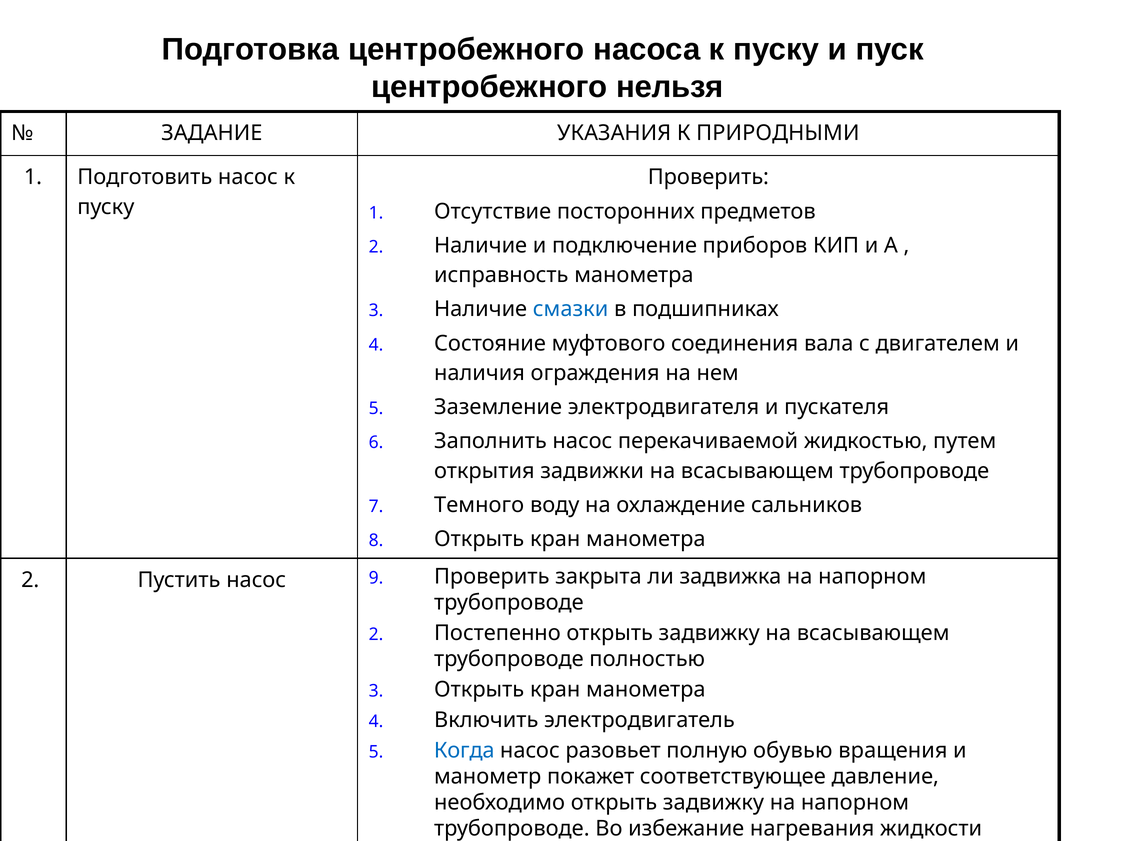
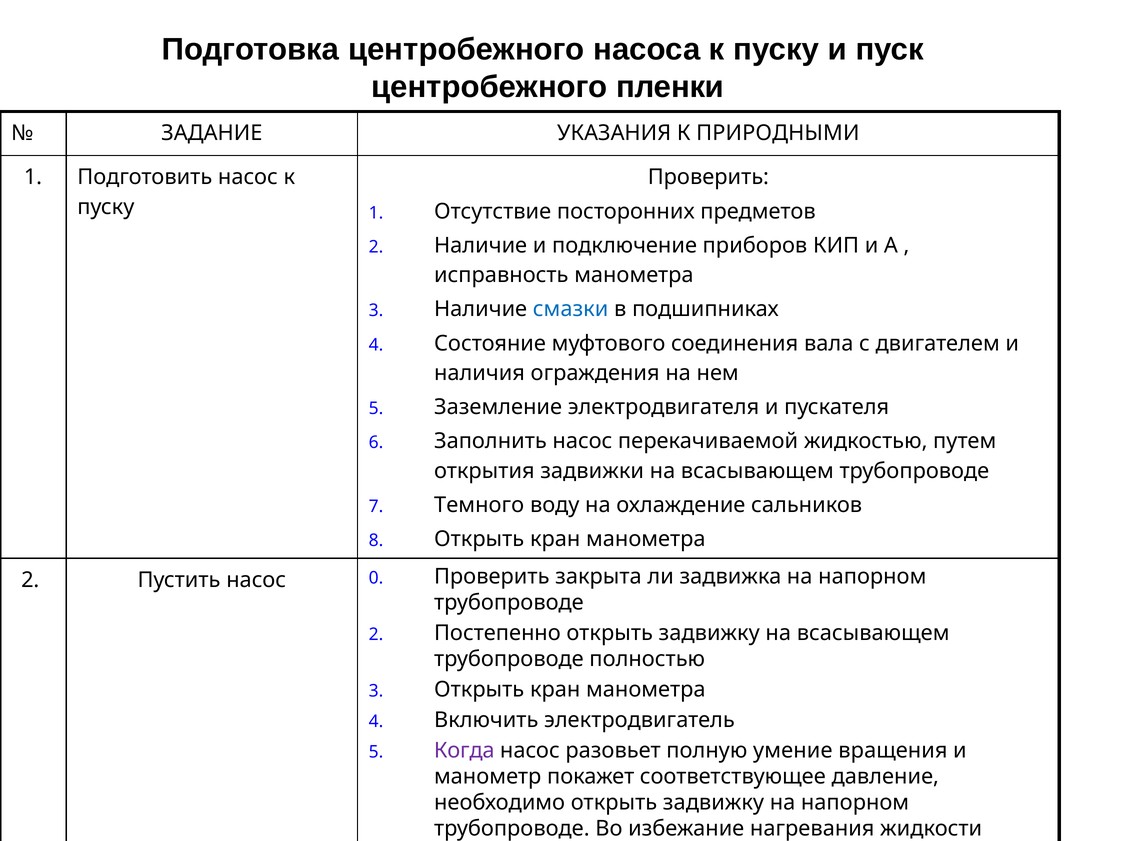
нельзя: нельзя -> пленки
9: 9 -> 0
Когда colour: blue -> purple
обувью: обувью -> умение
